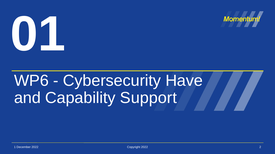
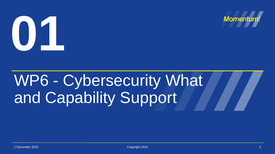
Have: Have -> What
